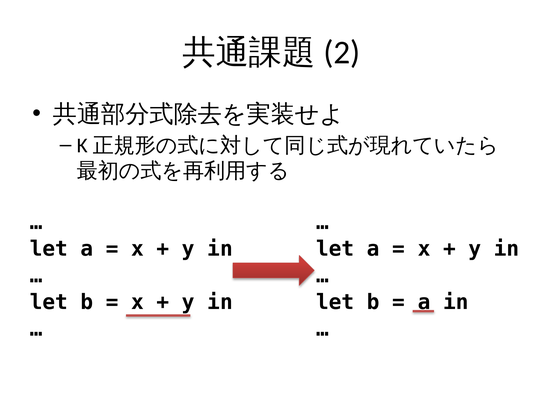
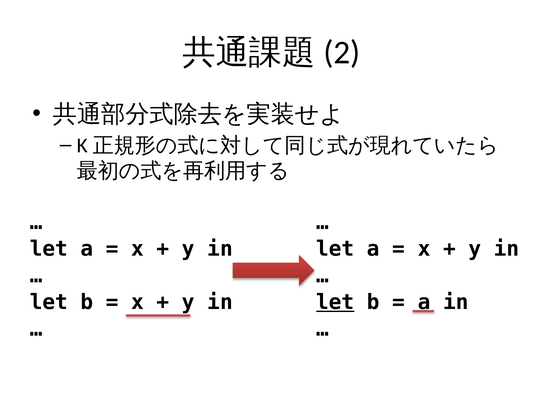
let at (335, 302) underline: none -> present
